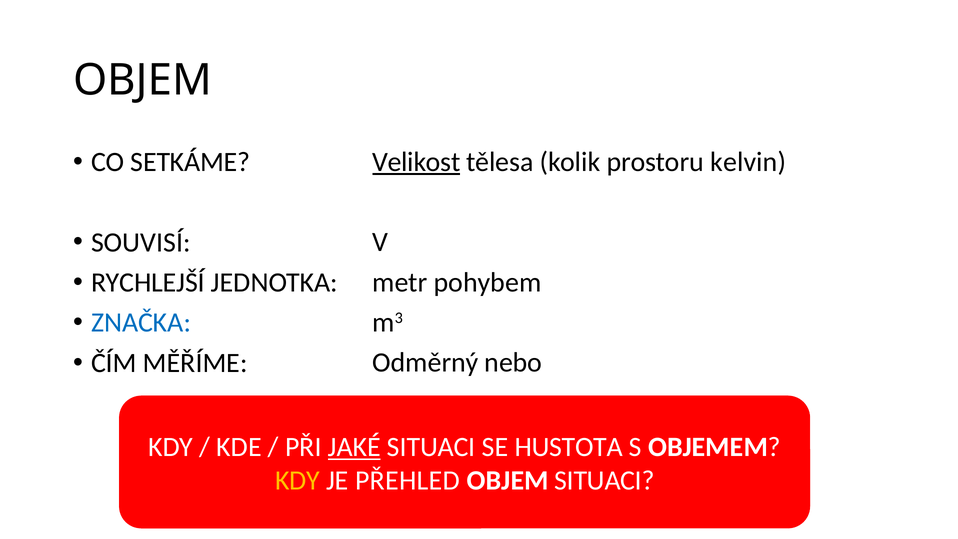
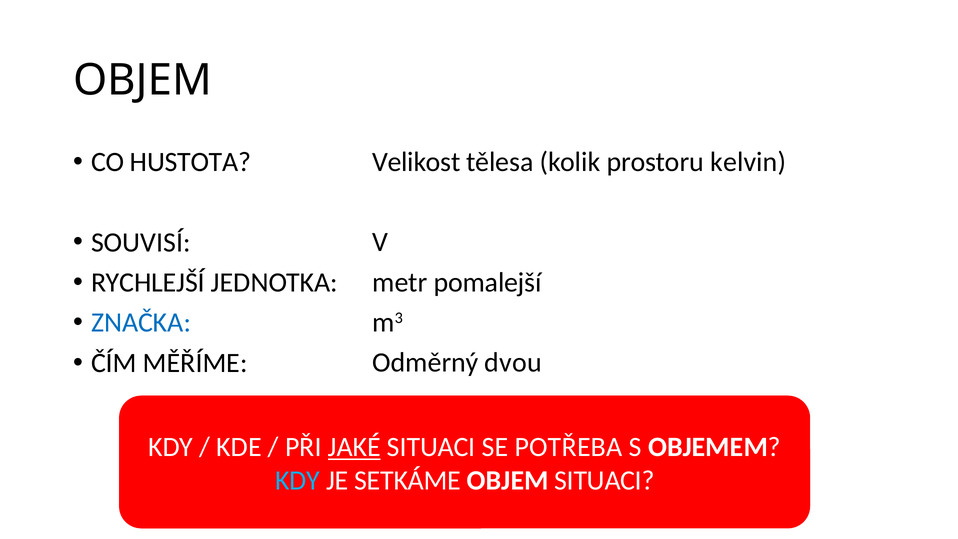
SETKÁME: SETKÁME -> HUSTOTA
Velikost underline: present -> none
pohybem: pohybem -> pomalejší
nebo: nebo -> dvou
HUSTOTA: HUSTOTA -> POTŘEBA
KDY at (298, 481) colour: yellow -> light blue
PŘEHLED: PŘEHLED -> SETKÁME
